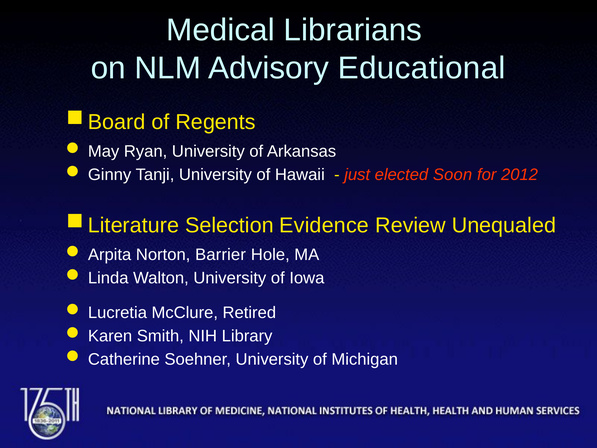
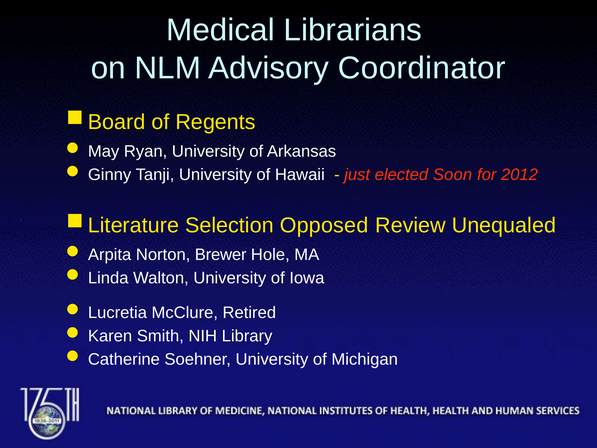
Educational: Educational -> Coordinator
Evidence: Evidence -> Opposed
Barrier: Barrier -> Brewer
